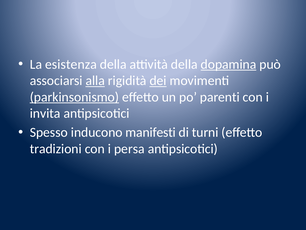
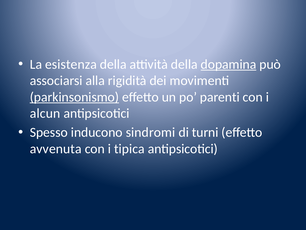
alla underline: present -> none
dei underline: present -> none
invita: invita -> alcun
manifesti: manifesti -> sindromi
tradizioni: tradizioni -> avvenuta
persa: persa -> tipica
